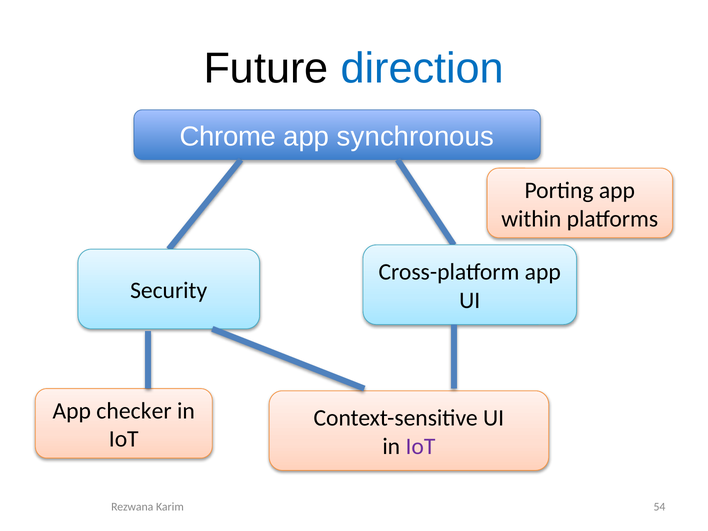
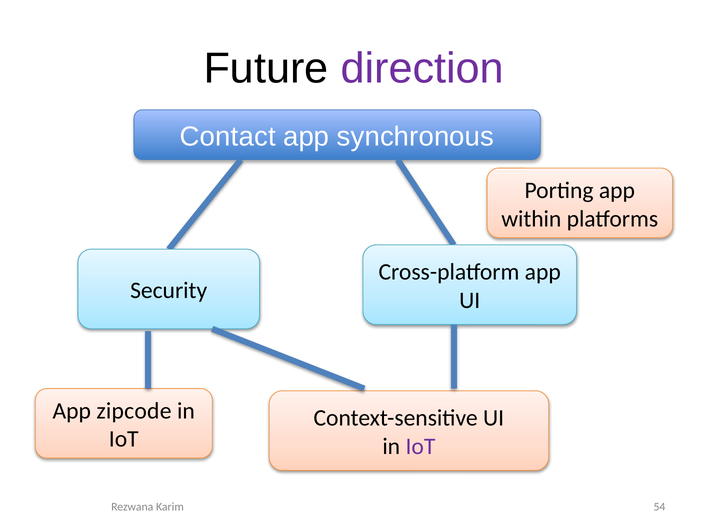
direction colour: blue -> purple
Chrome: Chrome -> Contact
checker: checker -> zipcode
